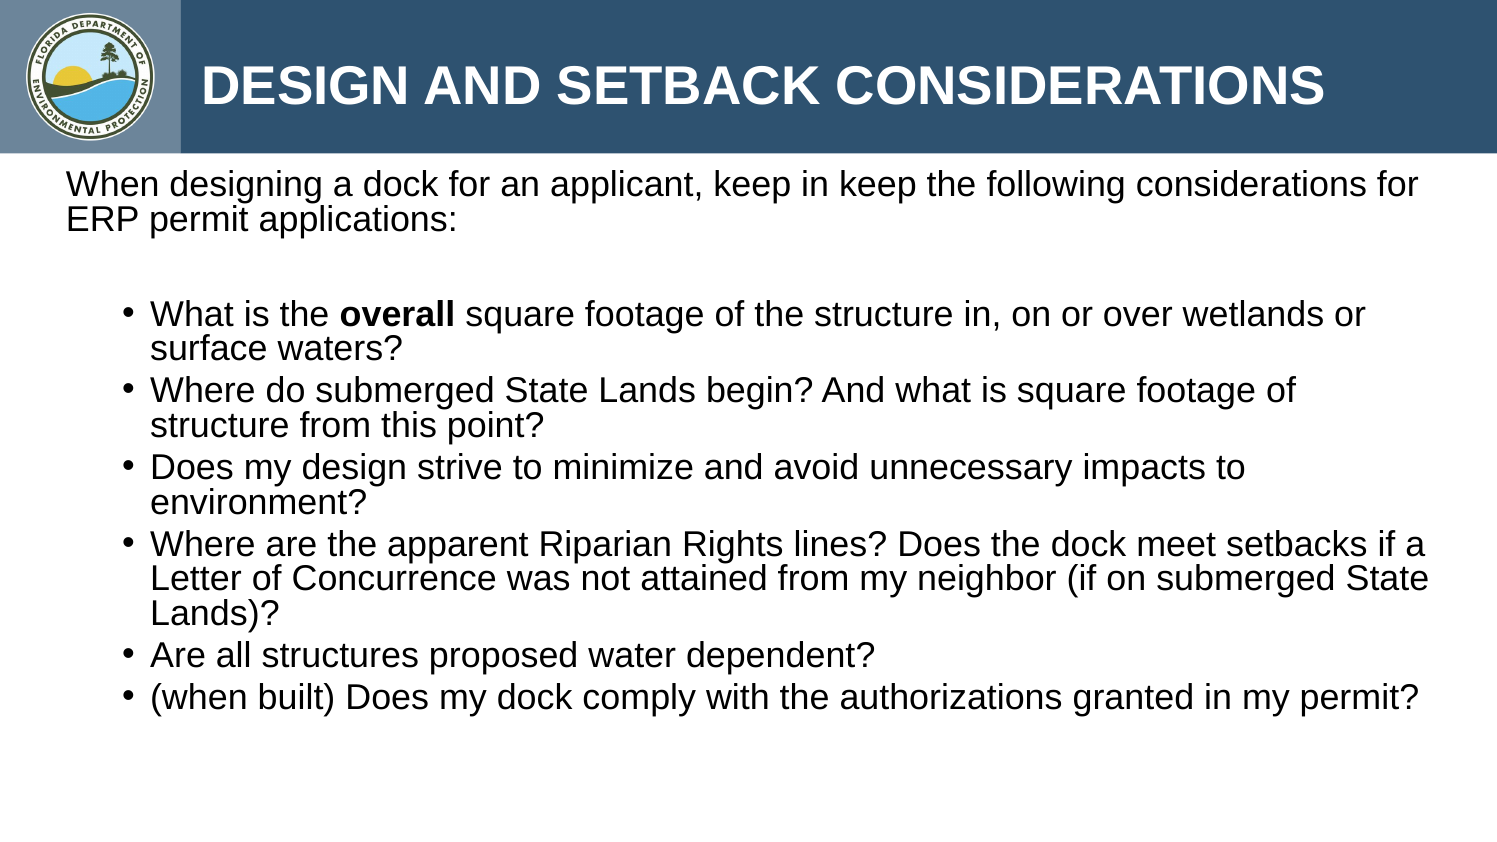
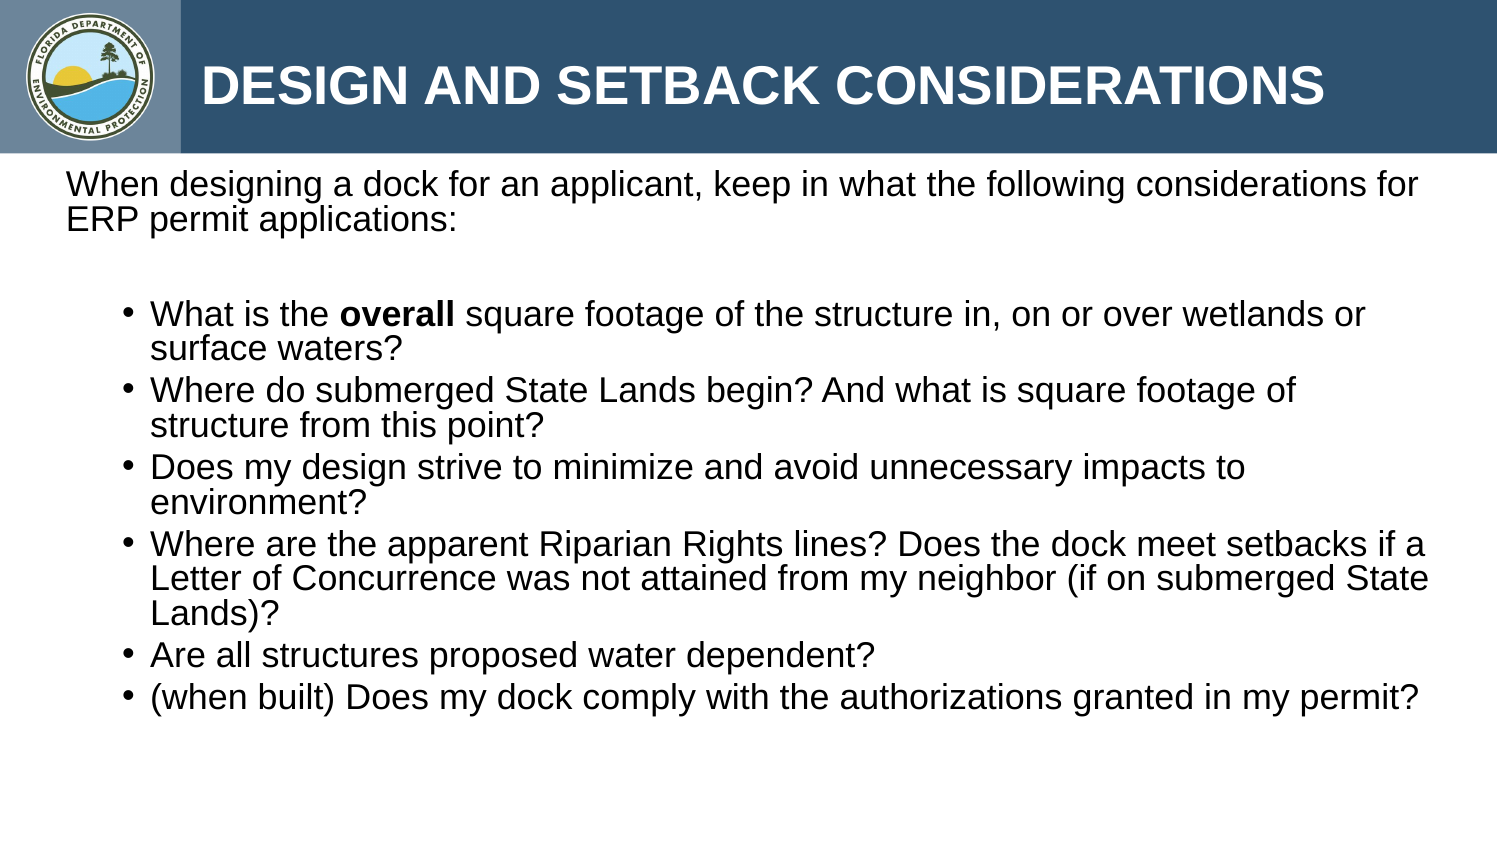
in keep: keep -> what
